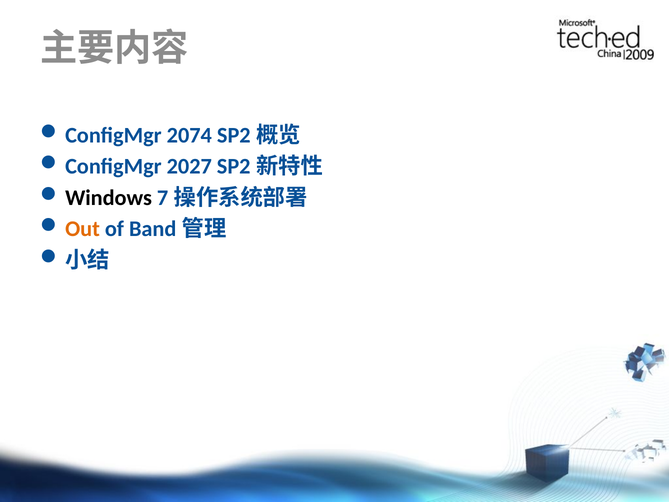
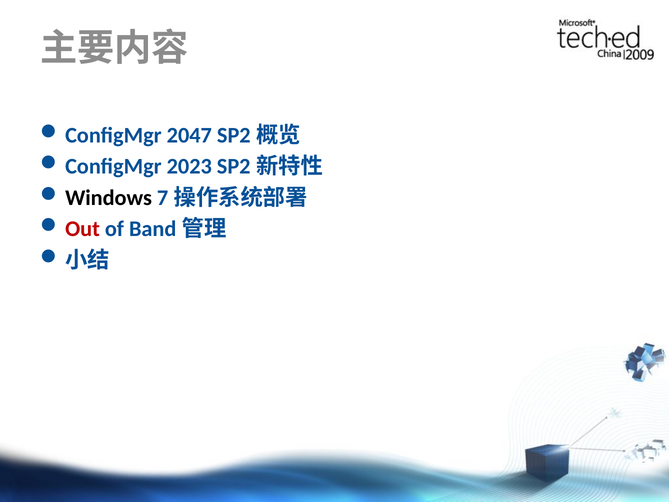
2074: 2074 -> 2047
2027: 2027 -> 2023
Out colour: orange -> red
